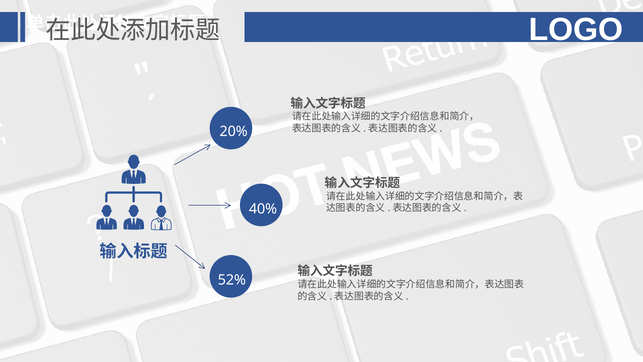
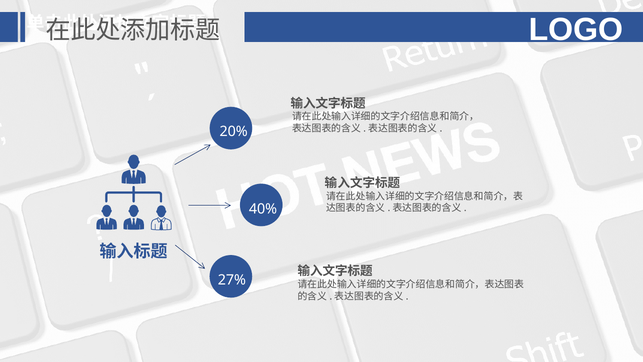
52%: 52% -> 27%
